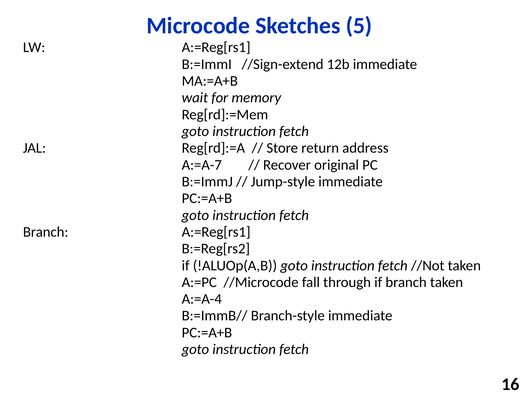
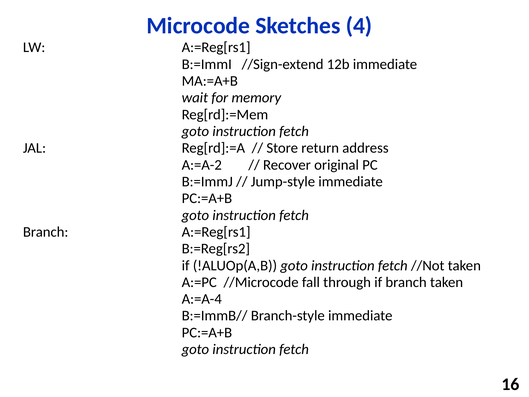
5: 5 -> 4
A:=A-7: A:=A-7 -> A:=A-2
